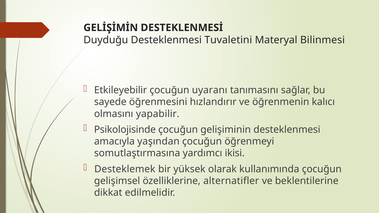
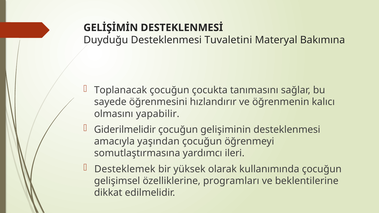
Bilinmesi: Bilinmesi -> Bakımına
Etkileyebilir: Etkileyebilir -> Toplanacak
uyaranı: uyaranı -> çocukta
Psikolojisinde: Psikolojisinde -> Giderilmelidir
ikisi: ikisi -> ileri
alternatifler: alternatifler -> programları
